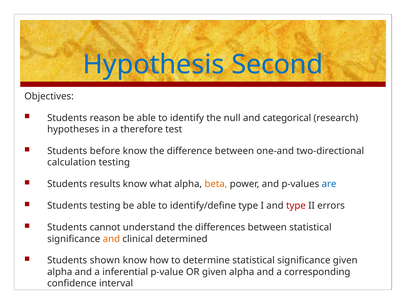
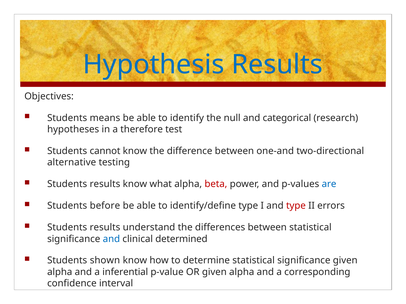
Hypothesis Second: Second -> Results
reason: reason -> means
before: before -> cannot
calculation: calculation -> alternative
beta colour: orange -> red
Students testing: testing -> before
cannot at (105, 228): cannot -> results
and at (111, 239) colour: orange -> blue
